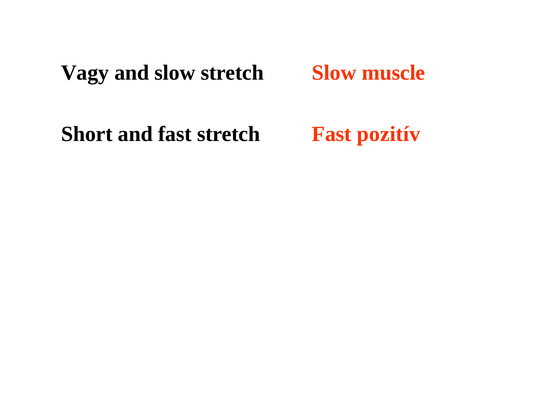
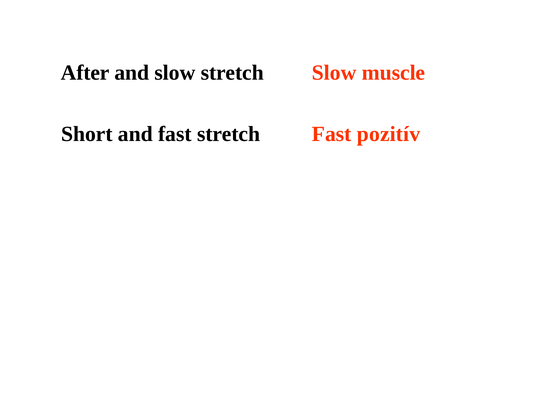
Vagy: Vagy -> After
